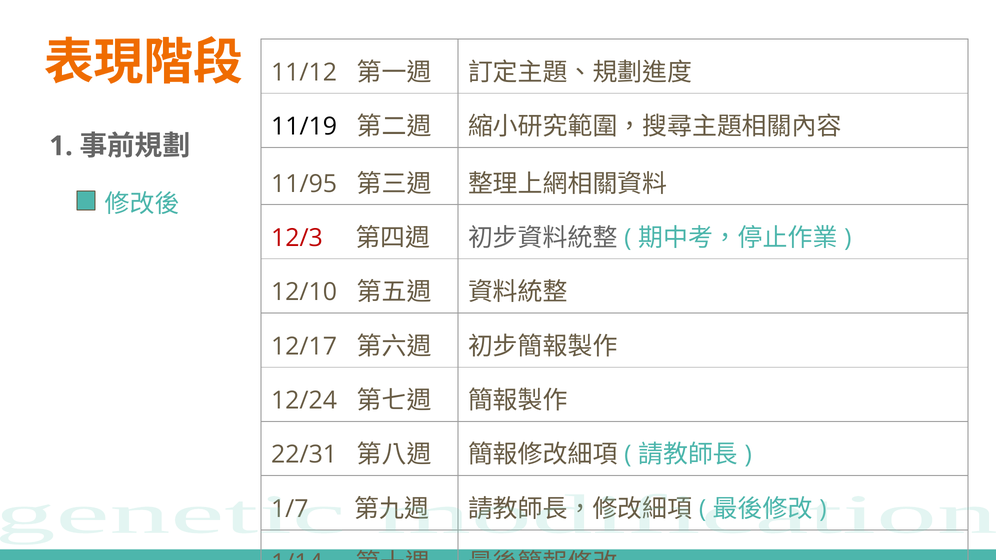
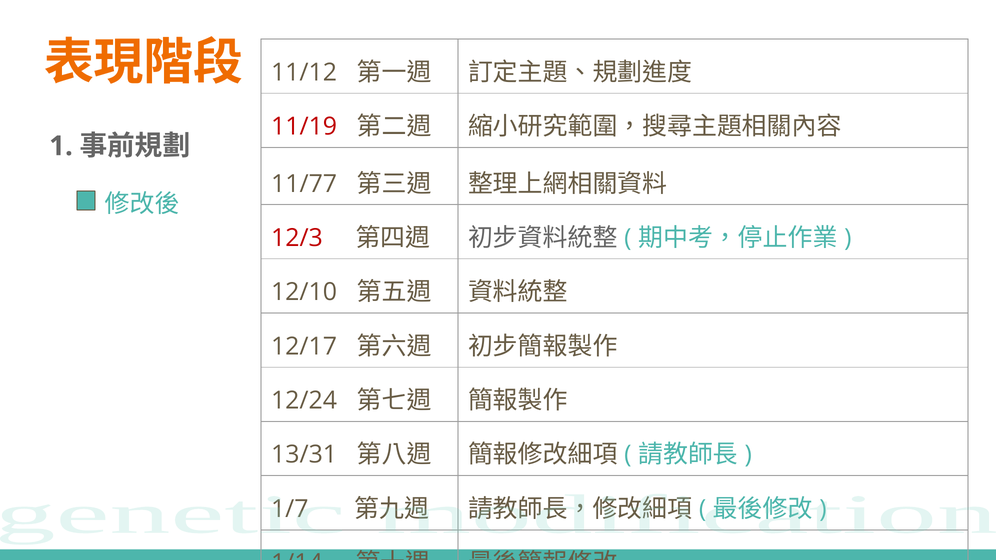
11/19 colour: black -> red
11/95: 11/95 -> 11/77
22/31: 22/31 -> 13/31
